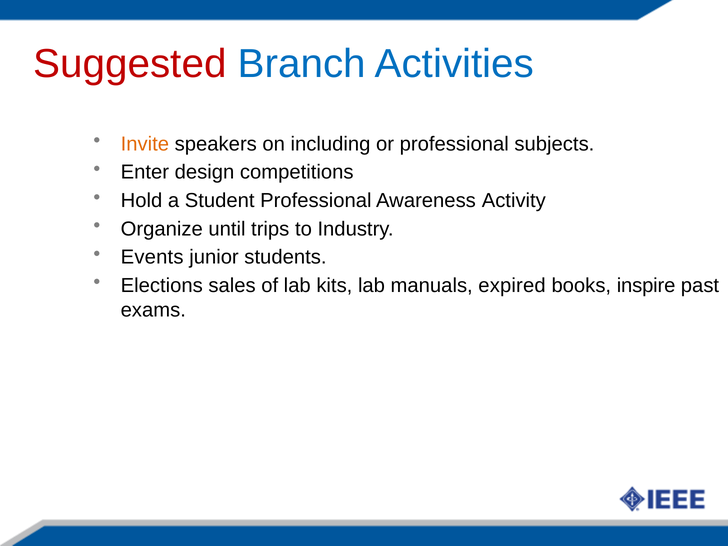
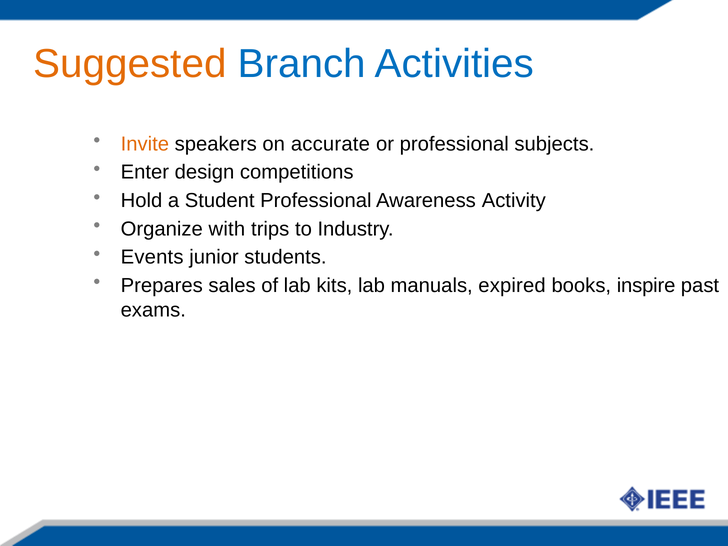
Suggested colour: red -> orange
including: including -> accurate
until: until -> with
Elections: Elections -> Prepares
